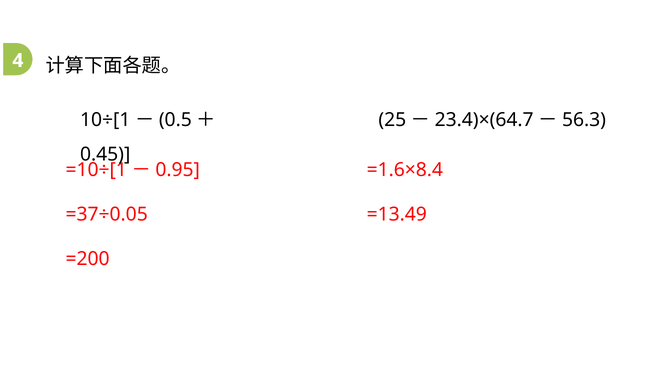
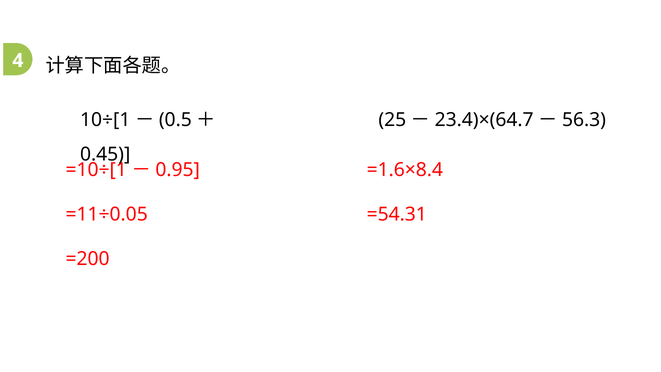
=37÷0.05: =37÷0.05 -> =11÷0.05
=13.49: =13.49 -> =54.31
